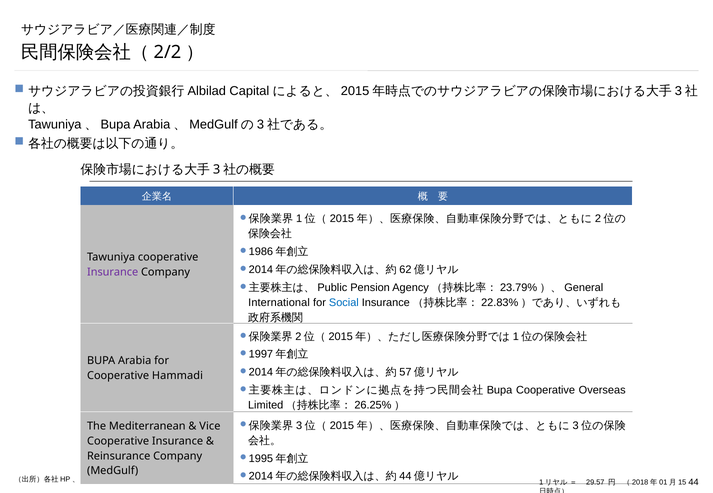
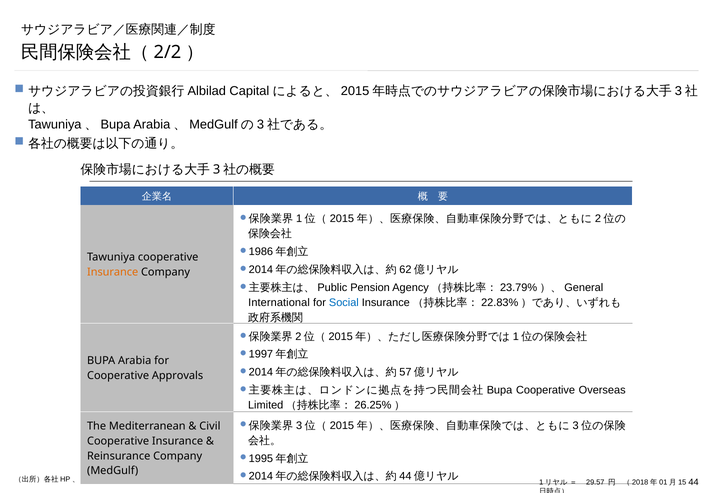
Insurance at (113, 273) colour: purple -> orange
Hammadi: Hammadi -> Approvals
Vice: Vice -> Civil
